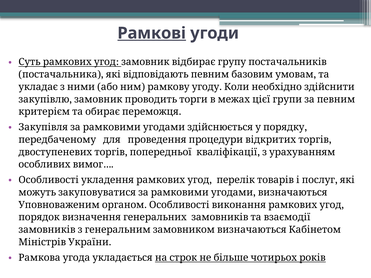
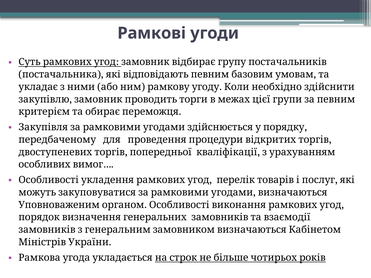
Рамкові underline: present -> none
